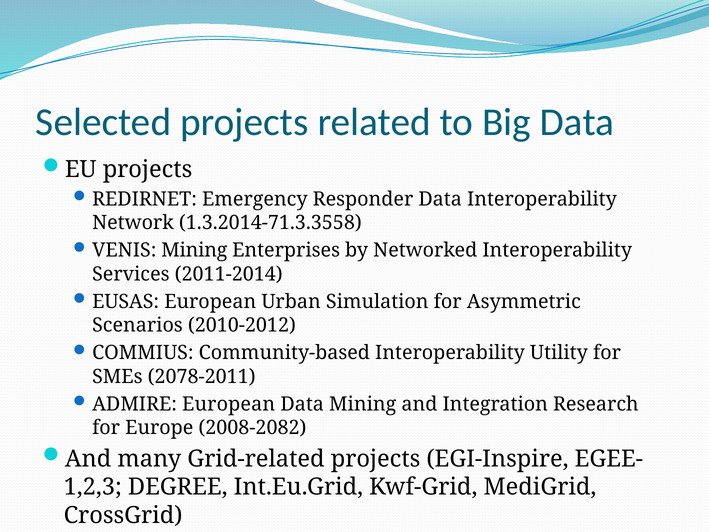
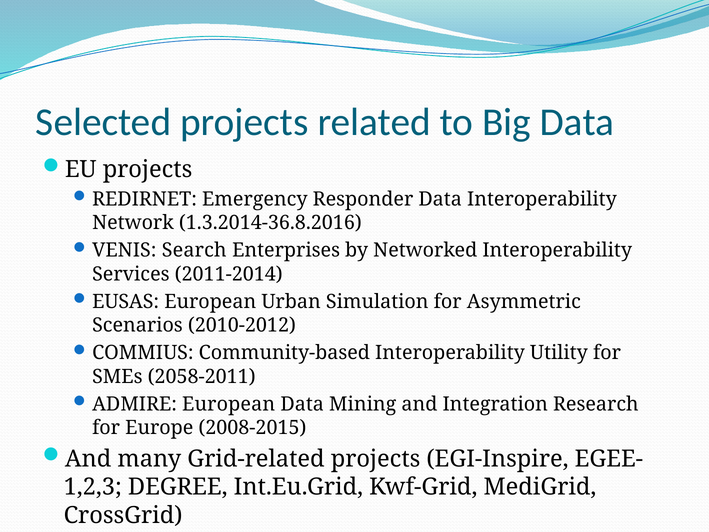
1.3.2014-71.3.3558: 1.3.2014-71.3.3558 -> 1.3.2014-36.8.2016
VENIS Mining: Mining -> Search
2078-2011: 2078-2011 -> 2058-2011
2008-2082: 2008-2082 -> 2008-2015
